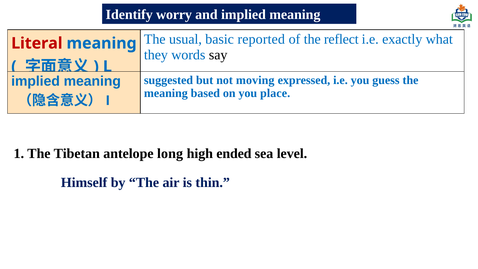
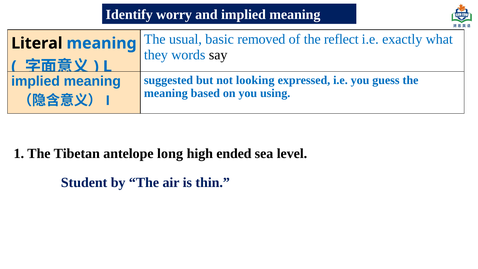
reported: reported -> removed
Literal colour: red -> black
moving: moving -> looking
place: place -> using
Himself: Himself -> Student
